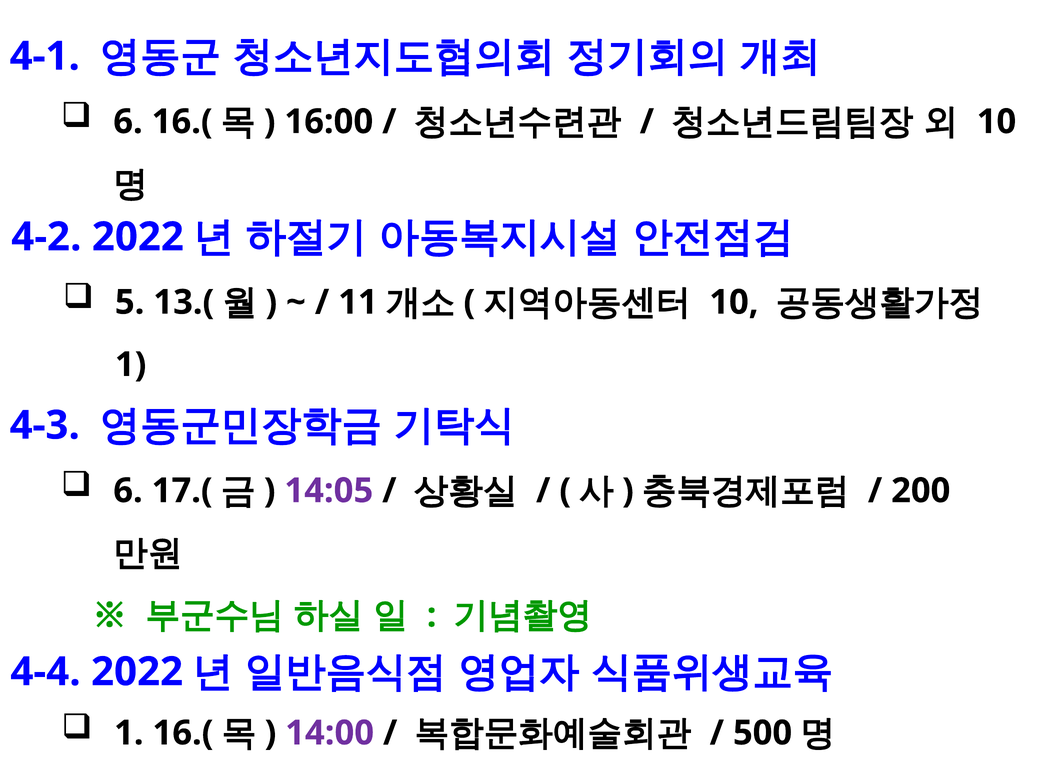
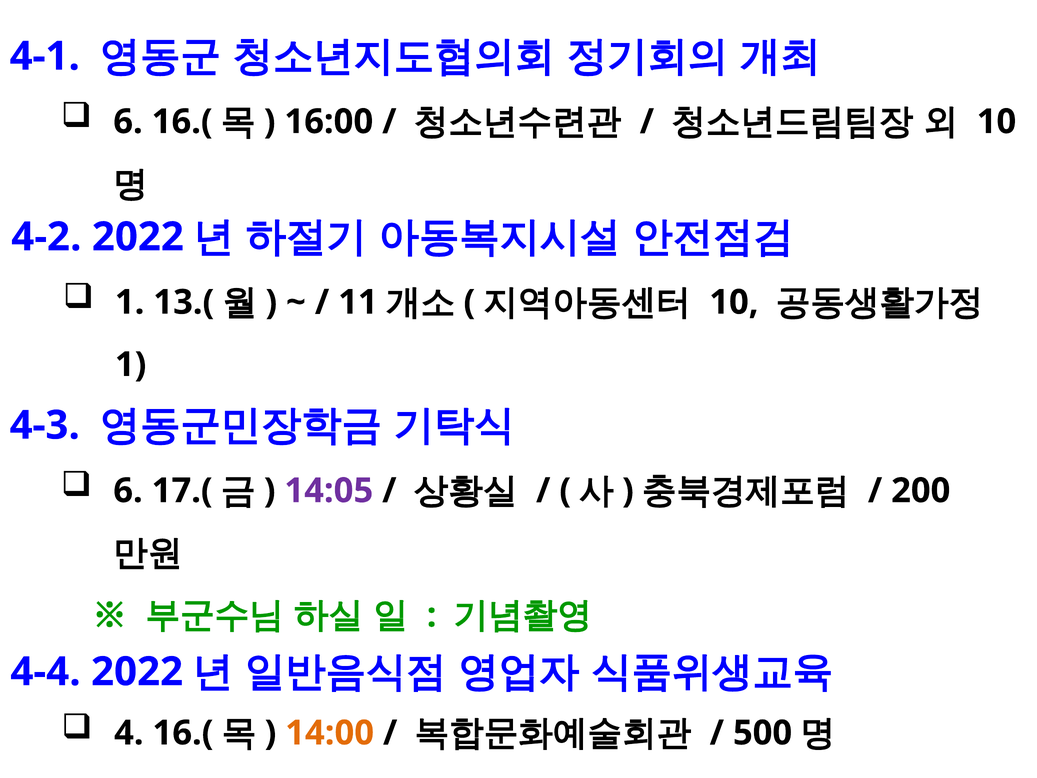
5 at (130, 302): 5 -> 1
1 at (129, 733): 1 -> 4
14:00 colour: purple -> orange
